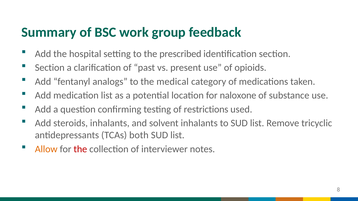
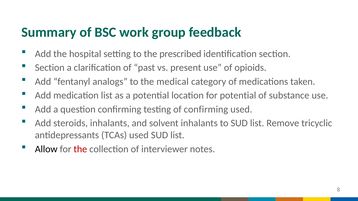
for naloxone: naloxone -> potential
of restrictions: restrictions -> confirming
TCAs both: both -> used
Allow colour: orange -> black
